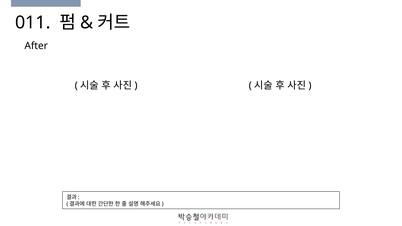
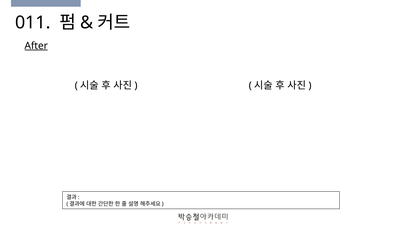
After underline: none -> present
